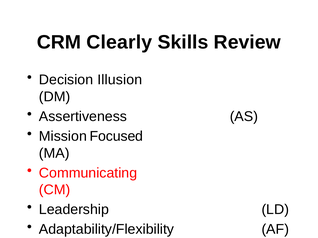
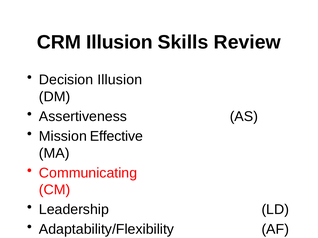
CRM Clearly: Clearly -> Illusion
Focused: Focused -> Effective
